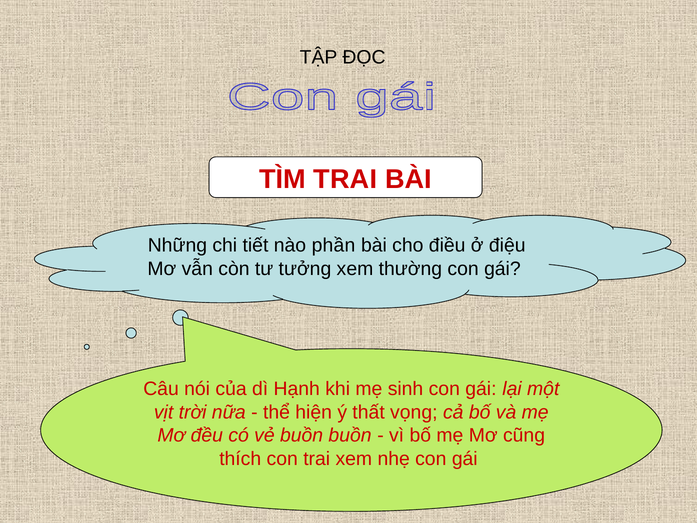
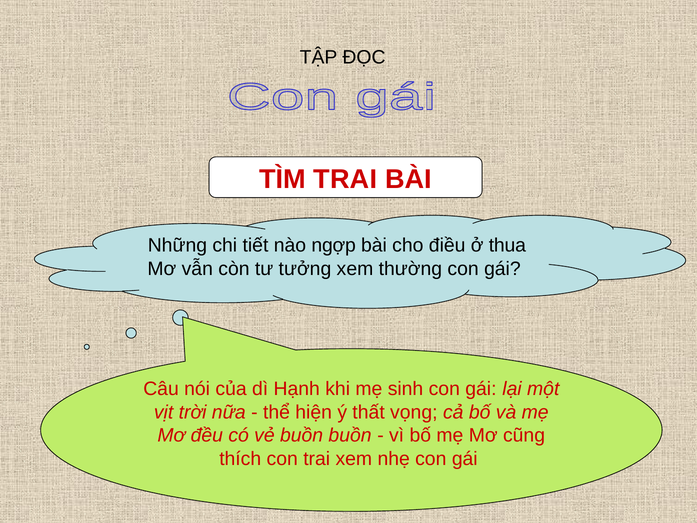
phần: phần -> ngợp
điệu: điệu -> thua
